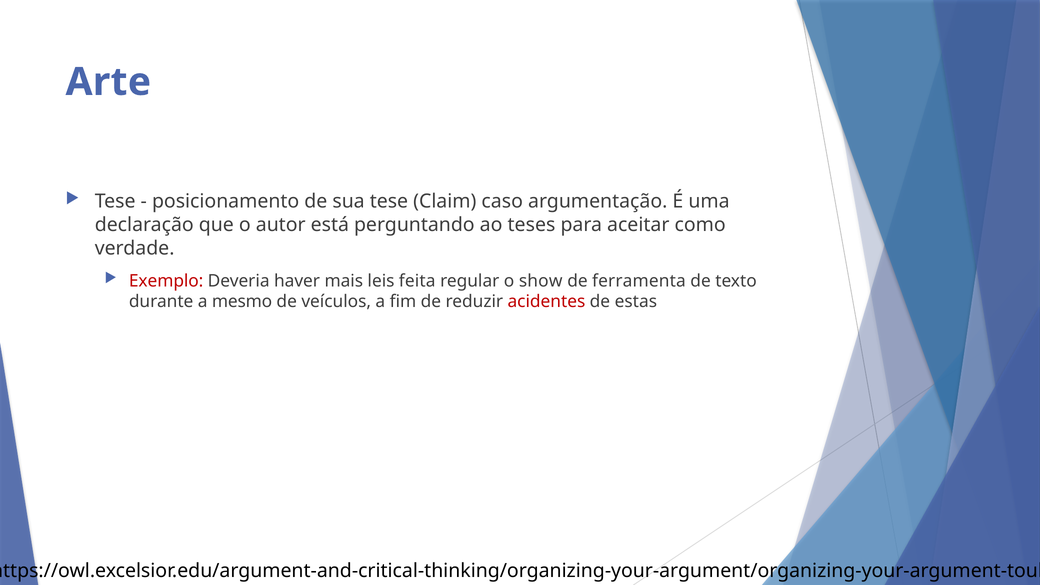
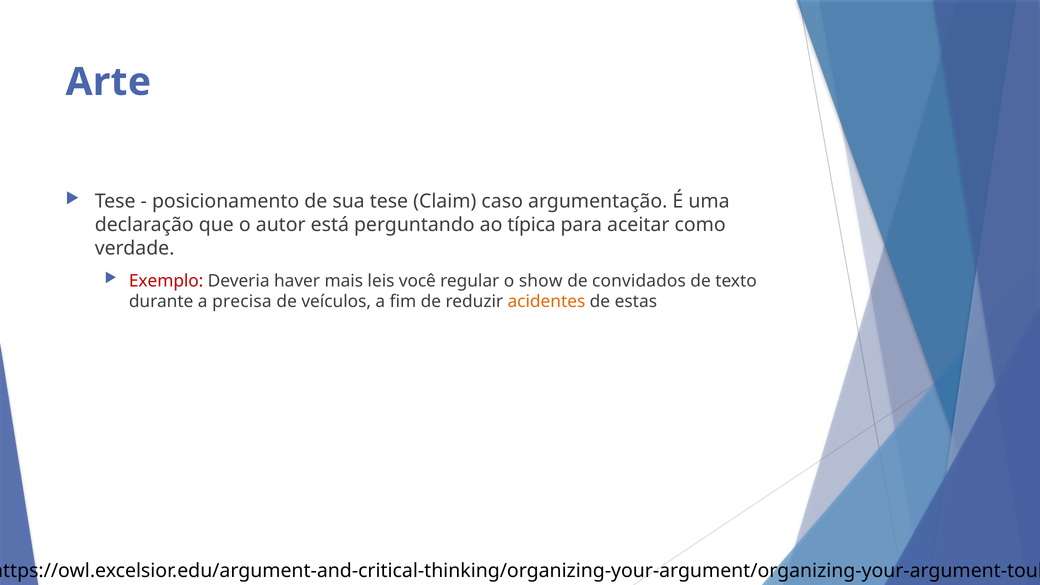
teses: teses -> típica
feita: feita -> você
ferramenta: ferramenta -> convidados
mesmo: mesmo -> precisa
acidentes colour: red -> orange
